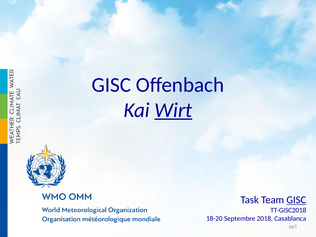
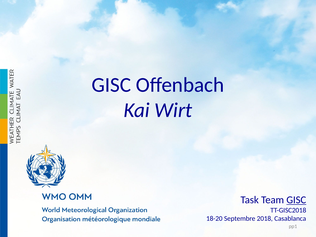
Wirt underline: present -> none
